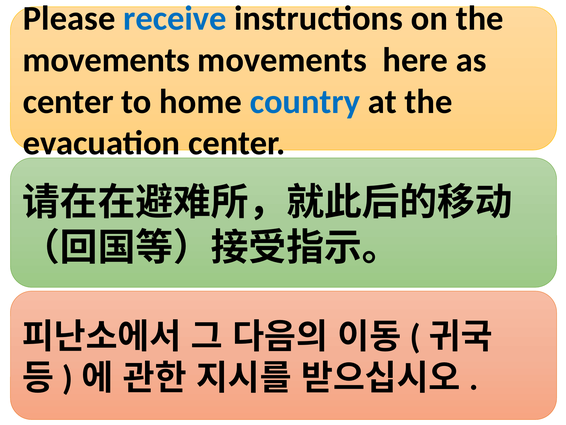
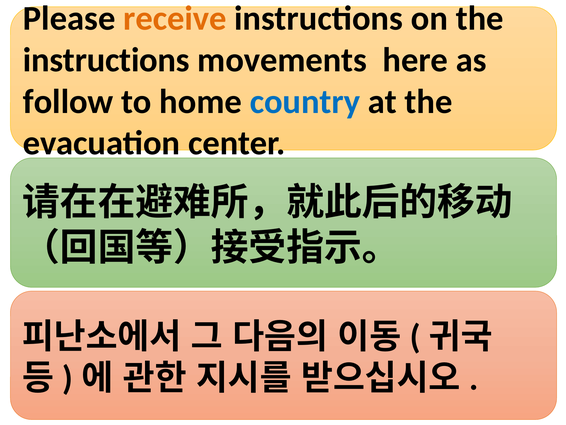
receive colour: blue -> orange
movements at (106, 60): movements -> instructions
center at (68, 101): center -> follow
